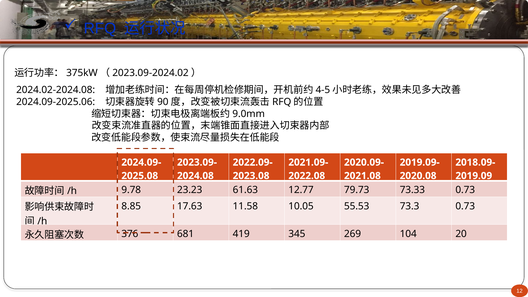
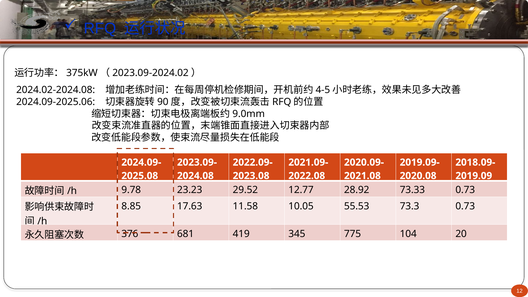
61.63: 61.63 -> 29.52
79.73: 79.73 -> 28.92
269: 269 -> 775
